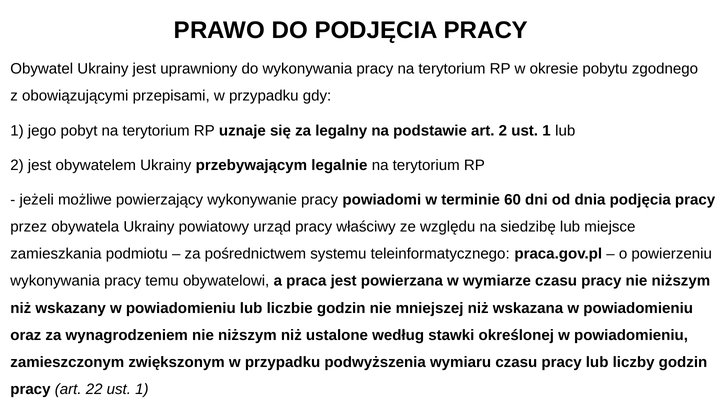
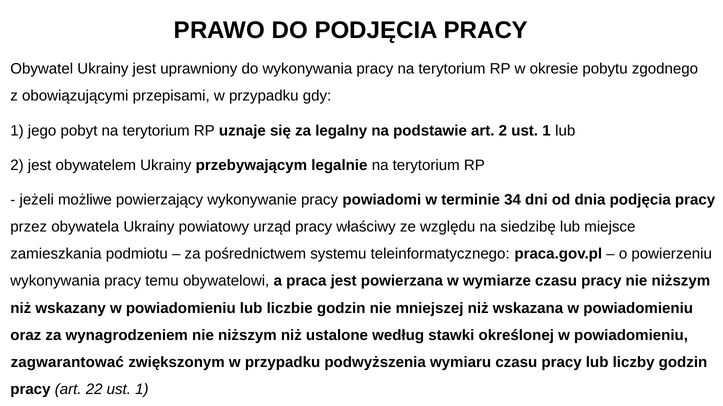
60: 60 -> 34
zamieszczonym: zamieszczonym -> zagwarantować
